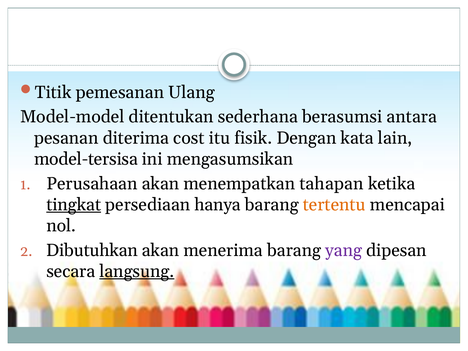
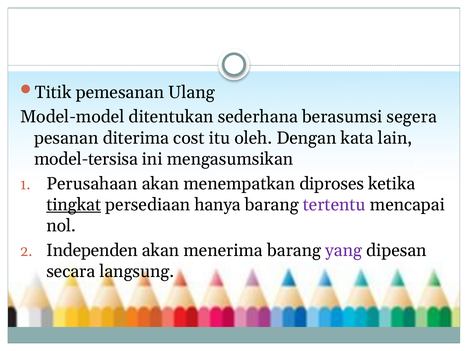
antara: antara -> segera
fisik: fisik -> oleh
tahapan: tahapan -> diproses
tertentu colour: orange -> purple
Dibutuhkan: Dibutuhkan -> Independen
langsung underline: present -> none
